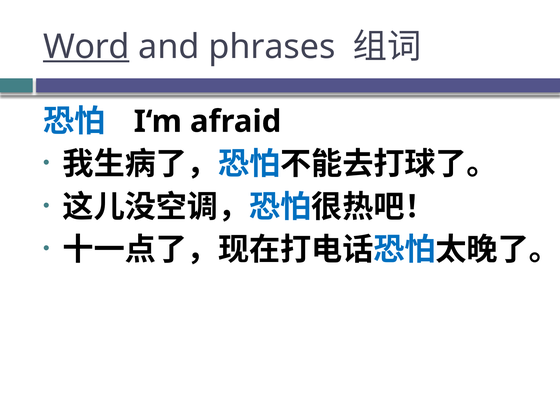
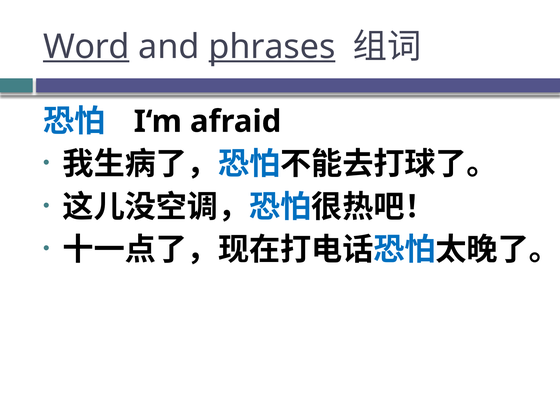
phrases underline: none -> present
